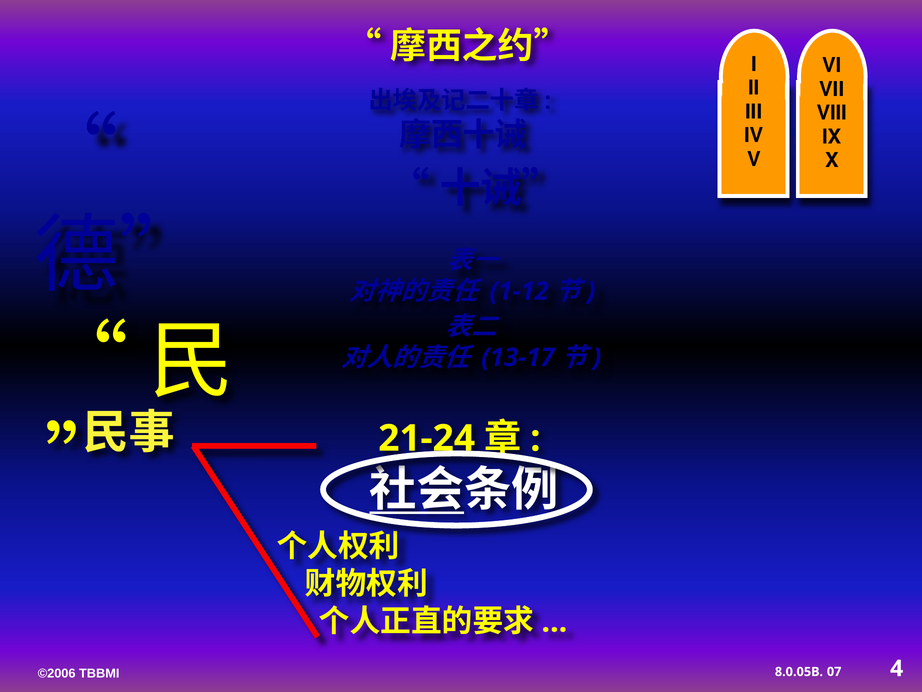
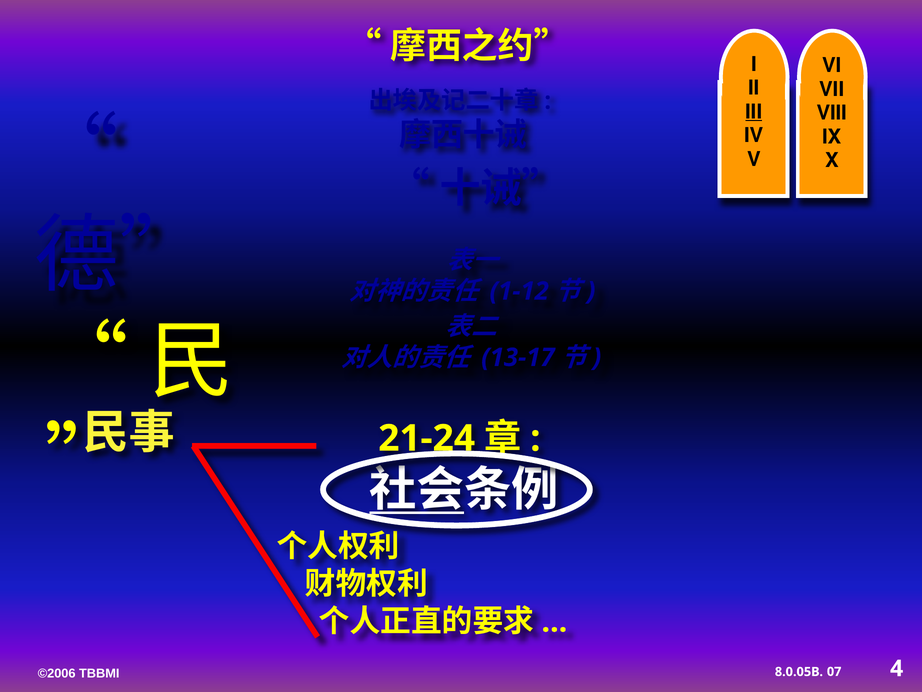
III underline: none -> present
